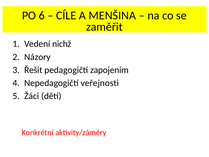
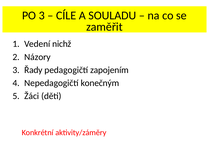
PO 6: 6 -> 3
MENŠINA: MENŠINA -> SOULADU
Řešit: Řešit -> Řady
veřejnosti: veřejnosti -> konečným
